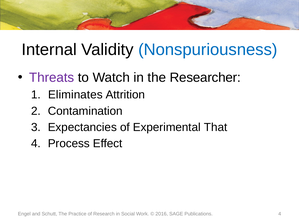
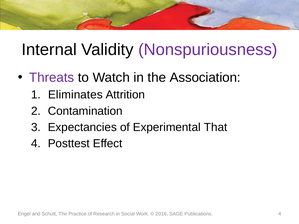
Nonspuriousness colour: blue -> purple
Researcher: Researcher -> Association
Process: Process -> Posttest
